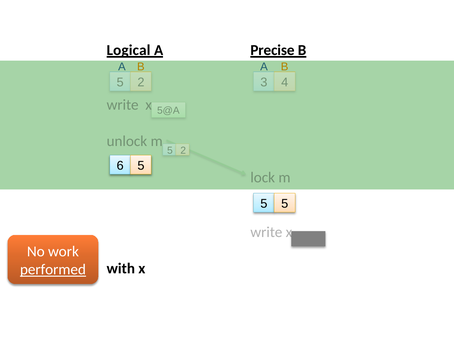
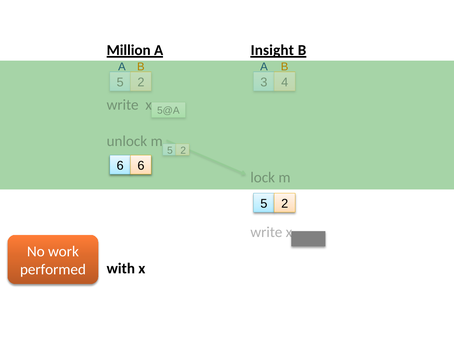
Logical: Logical -> Million
Precise: Precise -> Insight
6 5: 5 -> 6
5 at (285, 203): 5 -> 2
performed underline: present -> none
